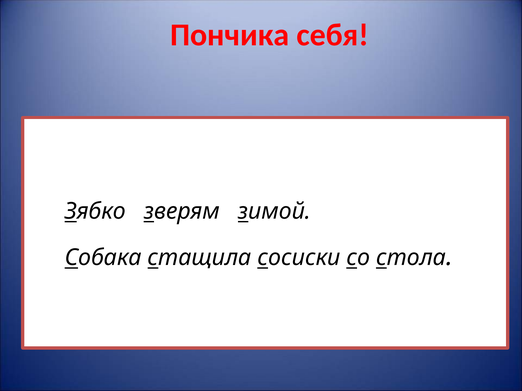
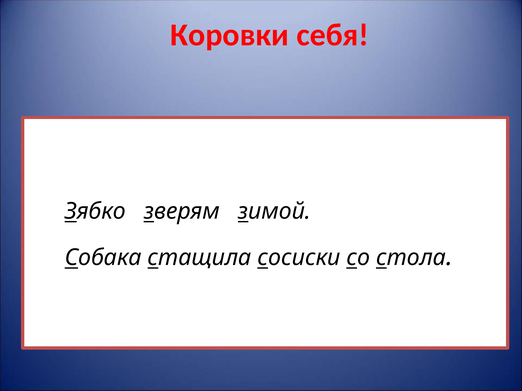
Пончика: Пончика -> Коровки
